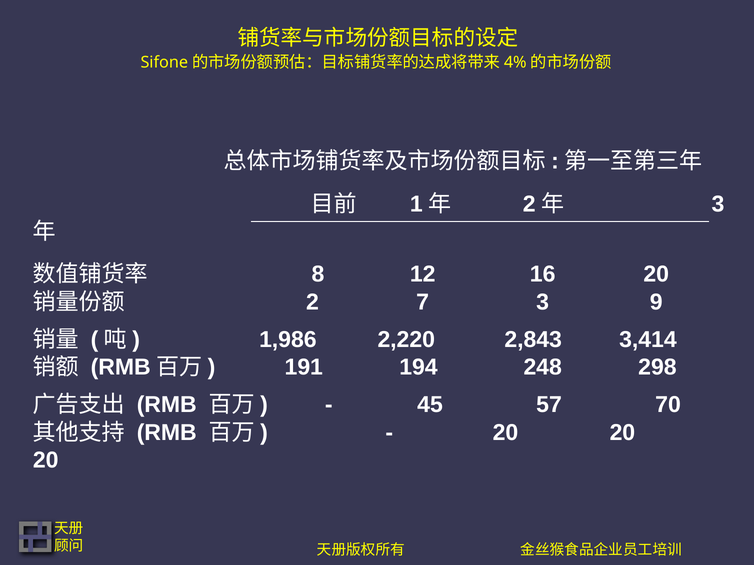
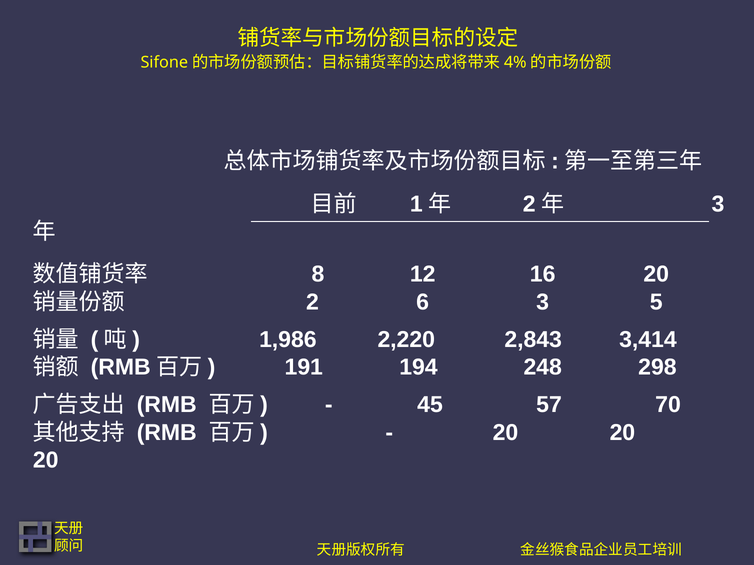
7: 7 -> 6
9: 9 -> 5
